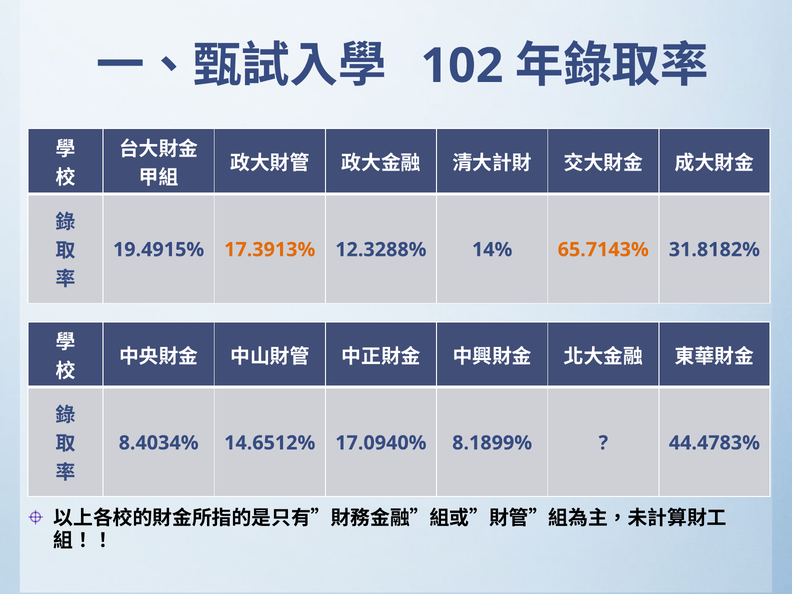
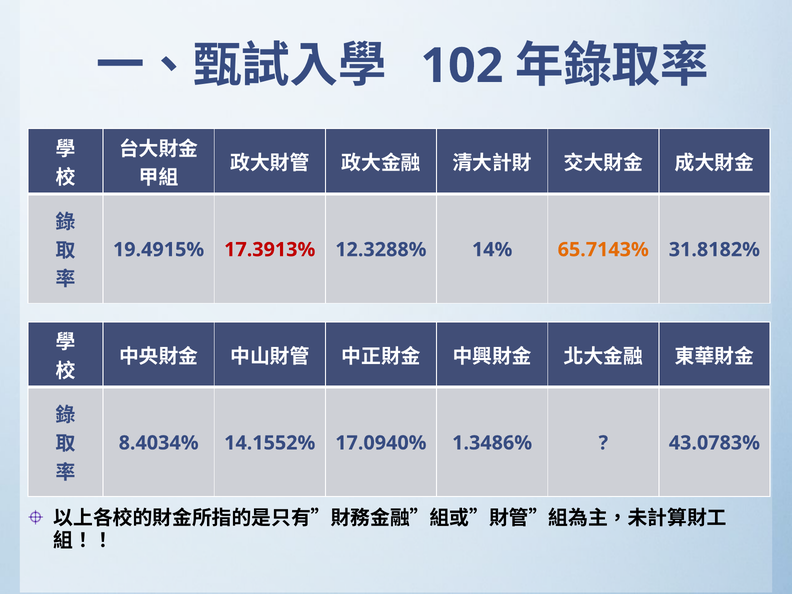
17.3913% colour: orange -> red
14.6512%: 14.6512% -> 14.1552%
8.1899%: 8.1899% -> 1.3486%
44.4783%: 44.4783% -> 43.0783%
